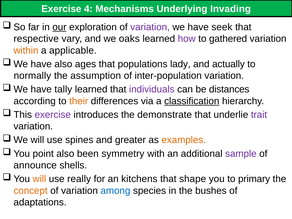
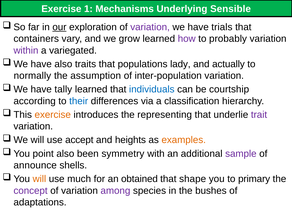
4: 4 -> 1
Invading: Invading -> Sensible
seek: seek -> trials
respective: respective -> containers
oaks: oaks -> grow
gathered: gathered -> probably
within colour: orange -> purple
applicable: applicable -> variegated
ages: ages -> traits
individuals colour: purple -> blue
distances: distances -> courtship
their colour: orange -> blue
classification underline: present -> none
exercise at (53, 115) colour: purple -> orange
demonstrate: demonstrate -> representing
spines: spines -> accept
greater: greater -> heights
really: really -> much
kitchens: kitchens -> obtained
concept colour: orange -> purple
among colour: blue -> purple
